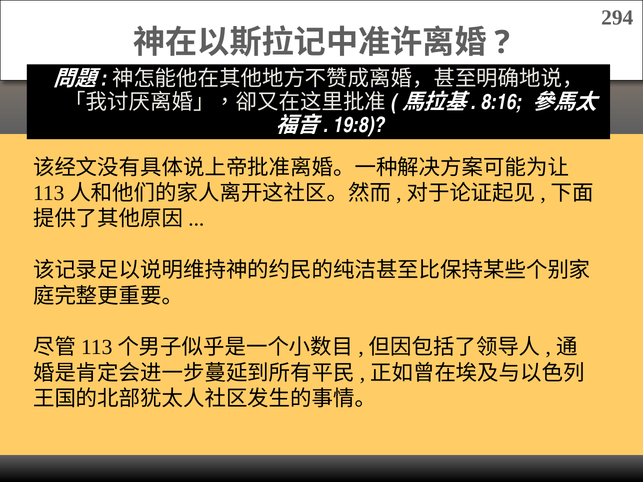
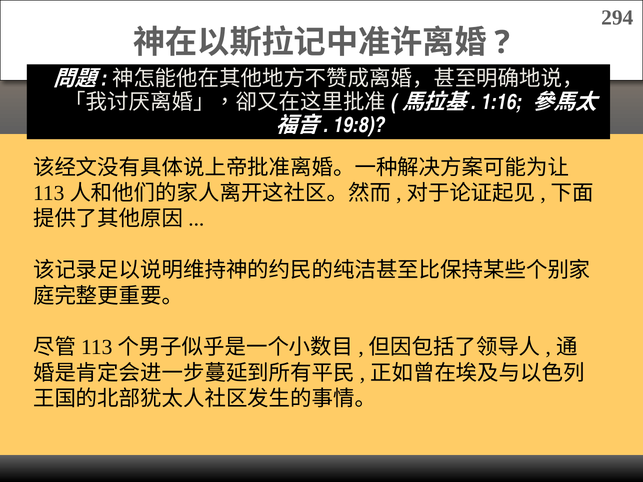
8:16: 8:16 -> 1:16
